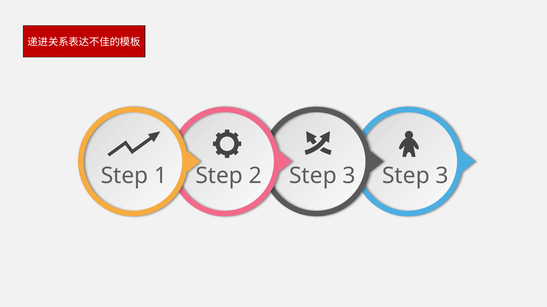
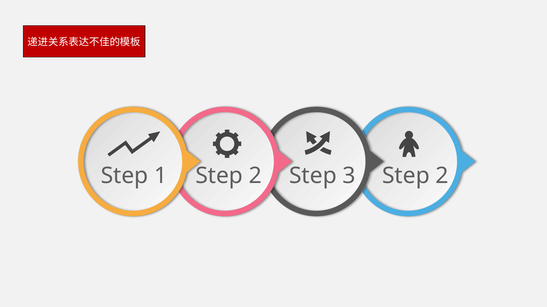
3 Step 3: 3 -> 2
